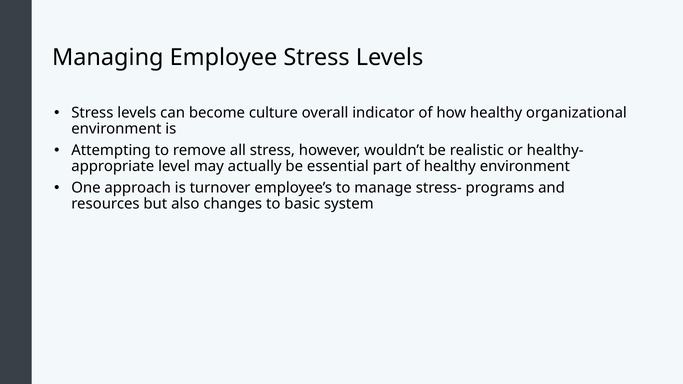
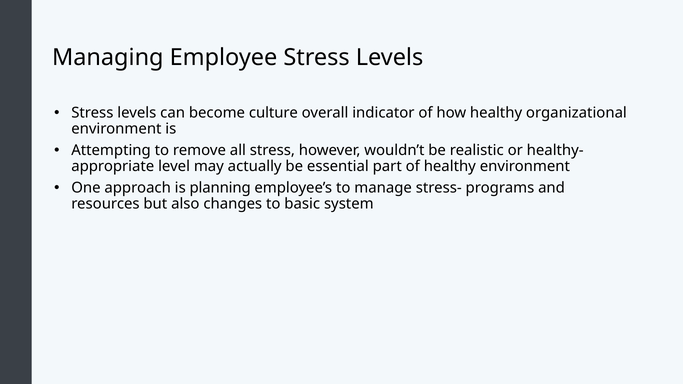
turnover: turnover -> planning
